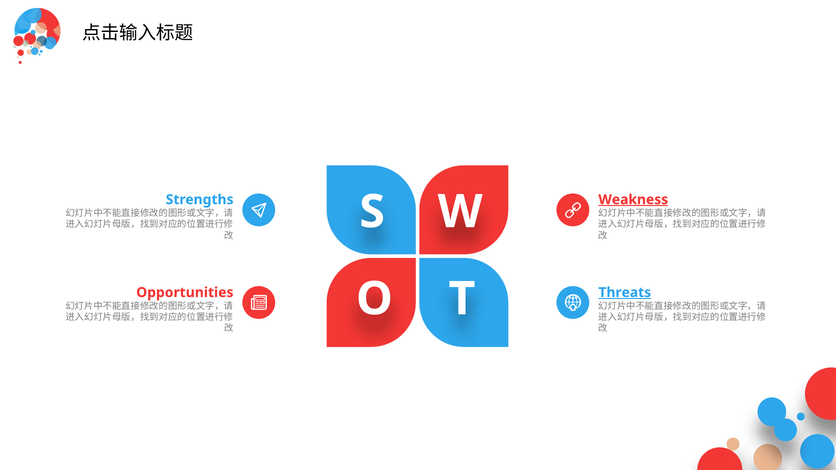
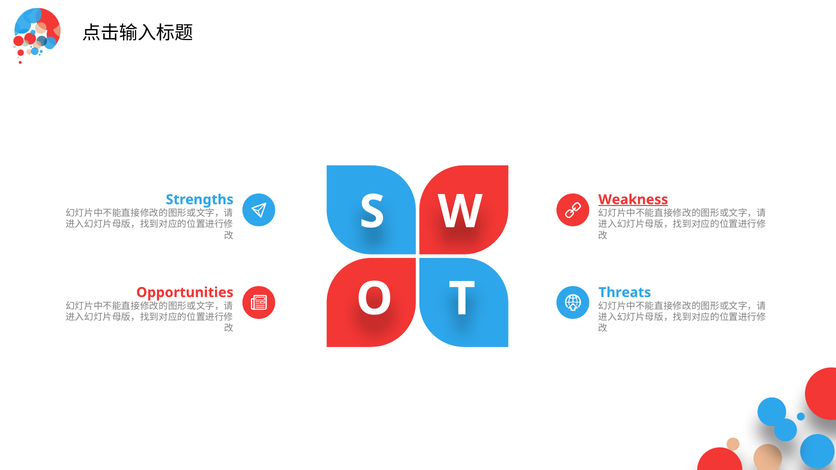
Threats underline: present -> none
